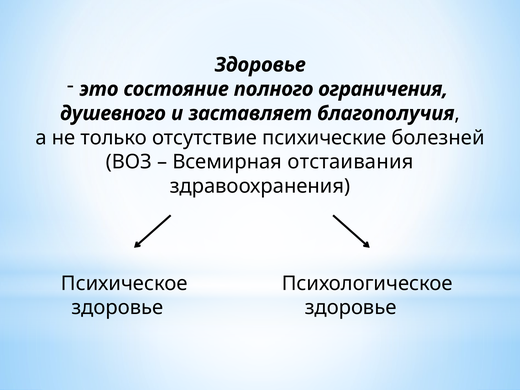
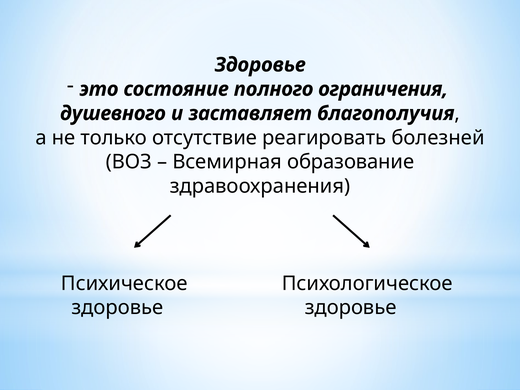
психические: психические -> реагировать
отстаивания: отстаивания -> образование
